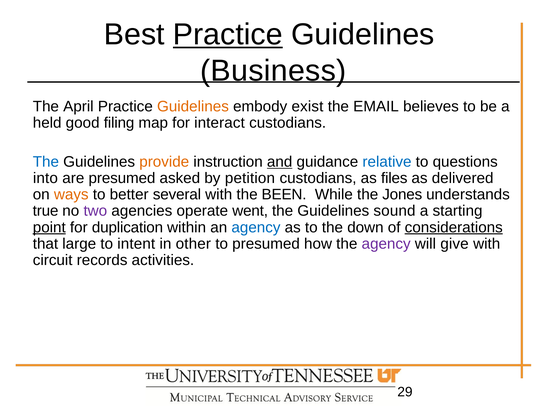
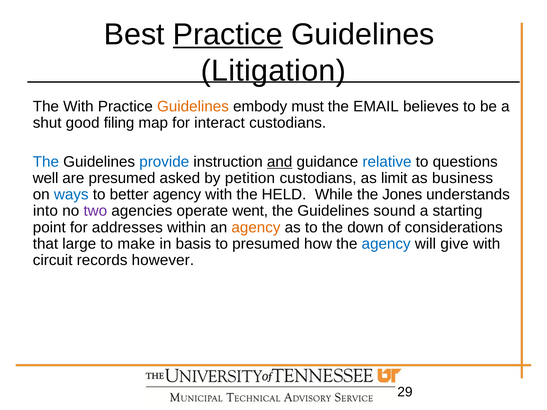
Business: Business -> Litigation
The April: April -> With
exist: exist -> must
held: held -> shut
provide colour: orange -> blue
into: into -> well
files: files -> limit
delivered: delivered -> business
ways colour: orange -> blue
better several: several -> agency
BEEN: BEEN -> HELD
true: true -> into
point underline: present -> none
duplication: duplication -> addresses
agency at (256, 228) colour: blue -> orange
considerations underline: present -> none
intent: intent -> make
other: other -> basis
agency at (386, 244) colour: purple -> blue
activities: activities -> however
